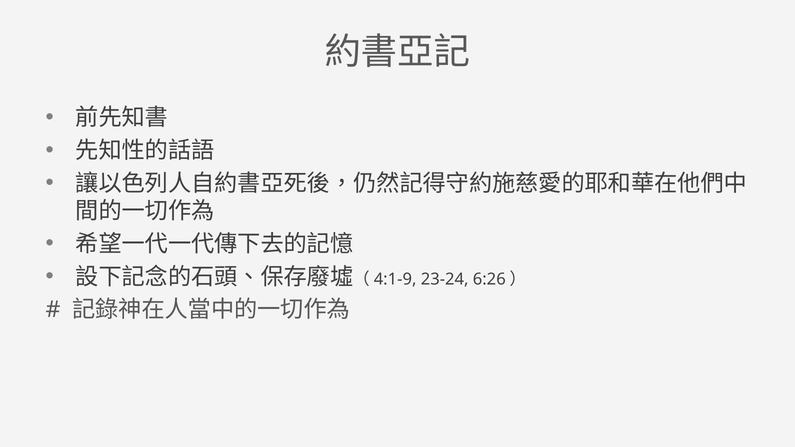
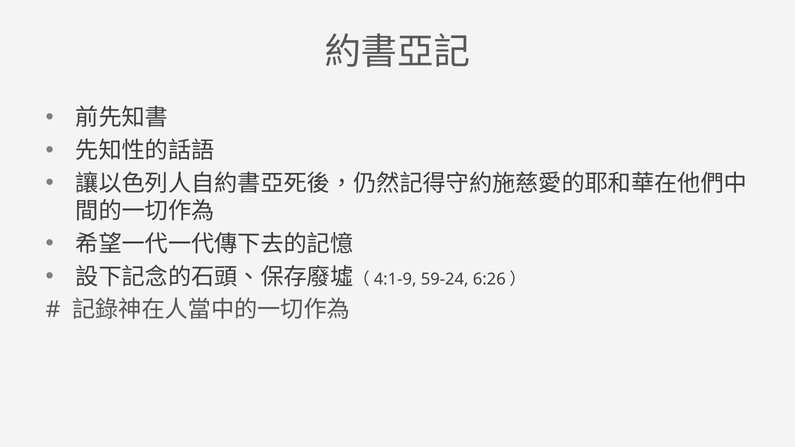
23-24: 23-24 -> 59-24
